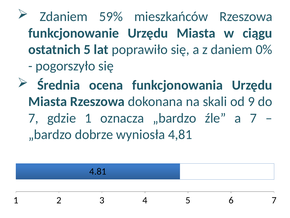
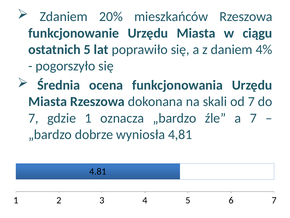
59%: 59% -> 20%
0%: 0% -> 4%
od 9: 9 -> 7
